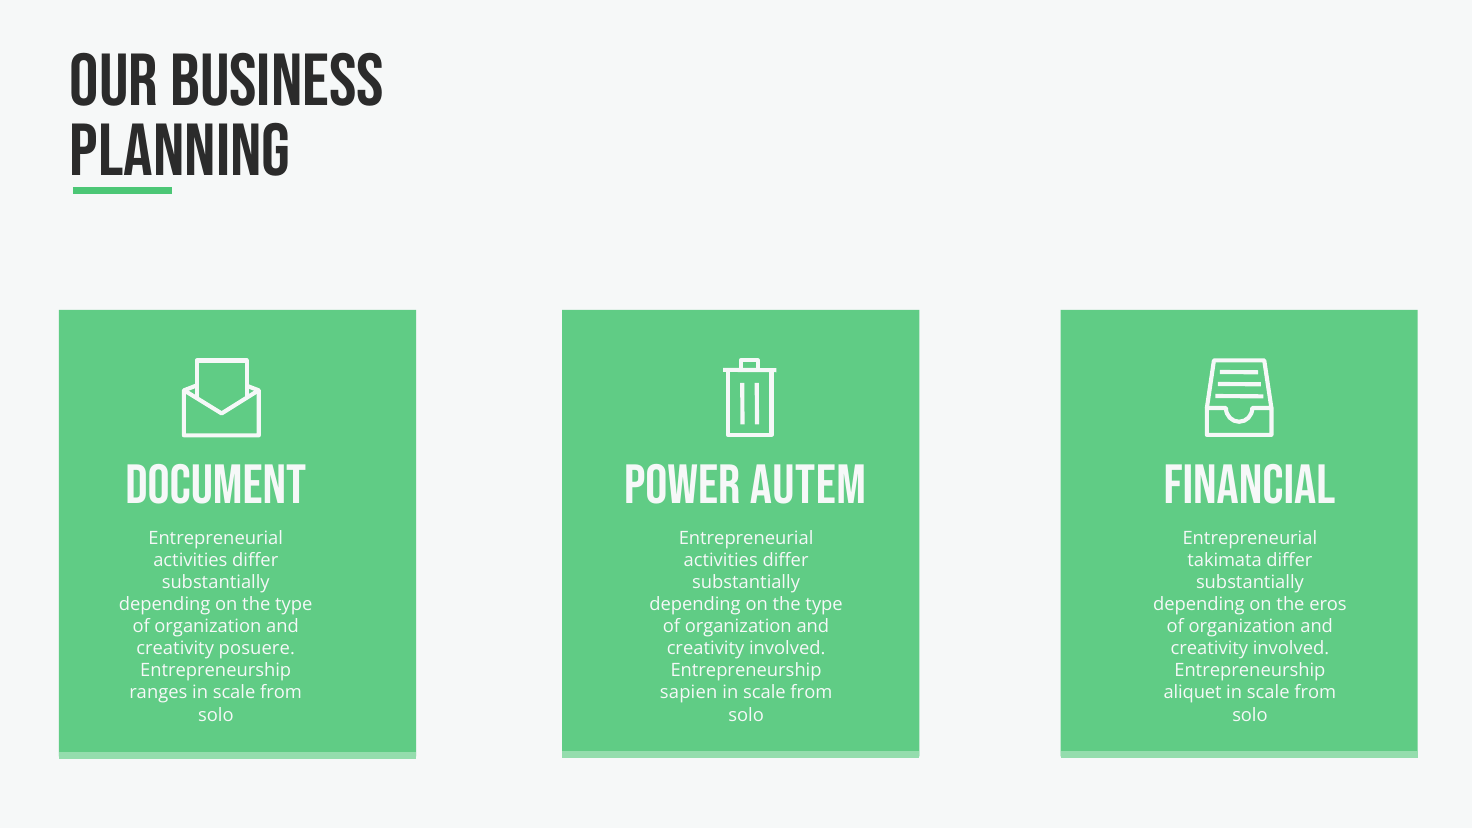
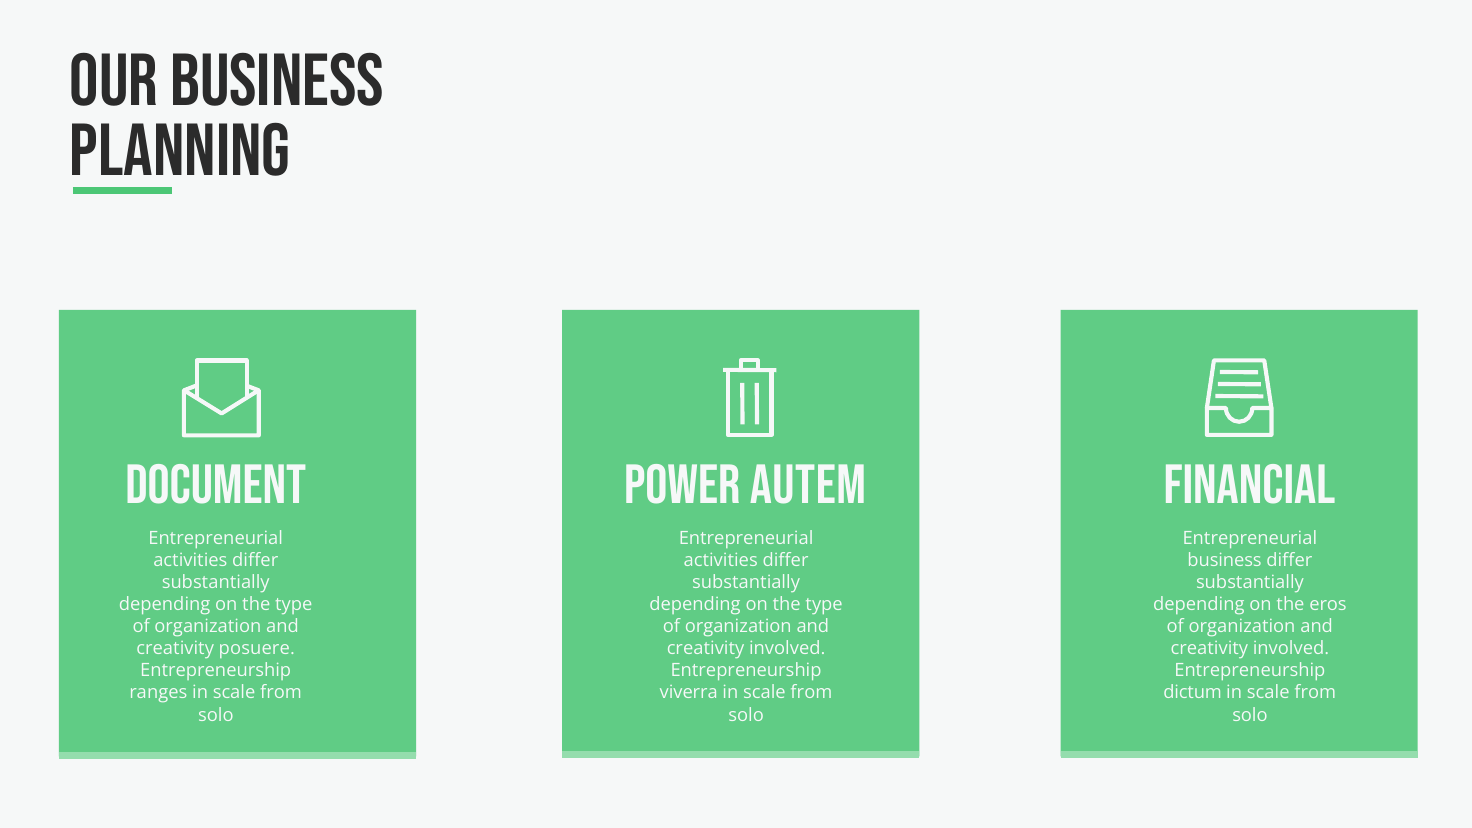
takimata at (1225, 560): takimata -> business
sapien: sapien -> viverra
aliquet: aliquet -> dictum
